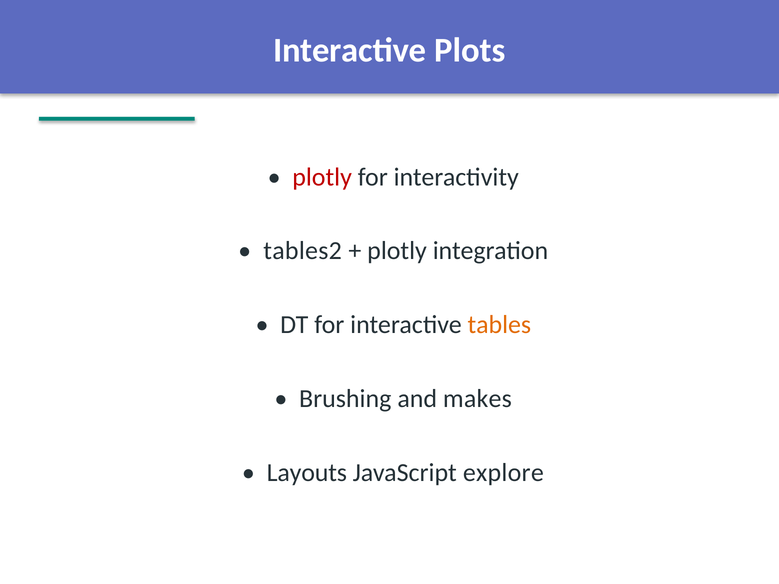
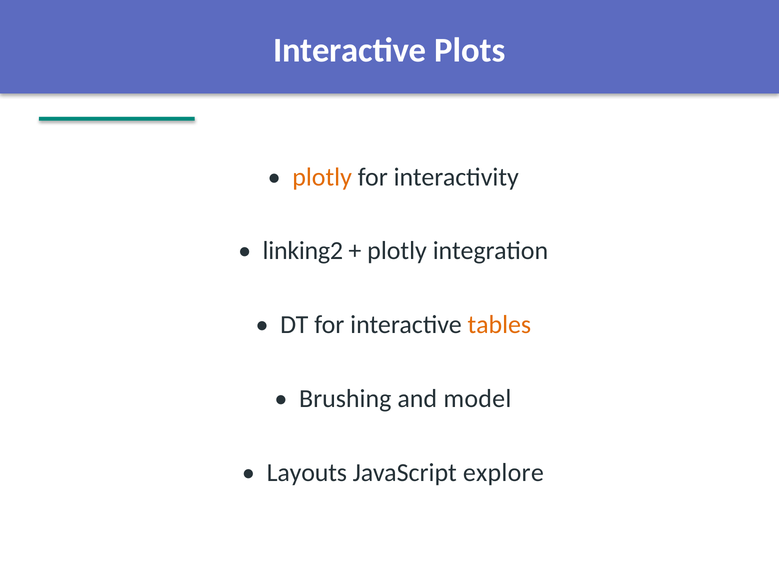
plotly at (322, 177) colour: red -> orange
tables2: tables2 -> linking2
makes: makes -> model
